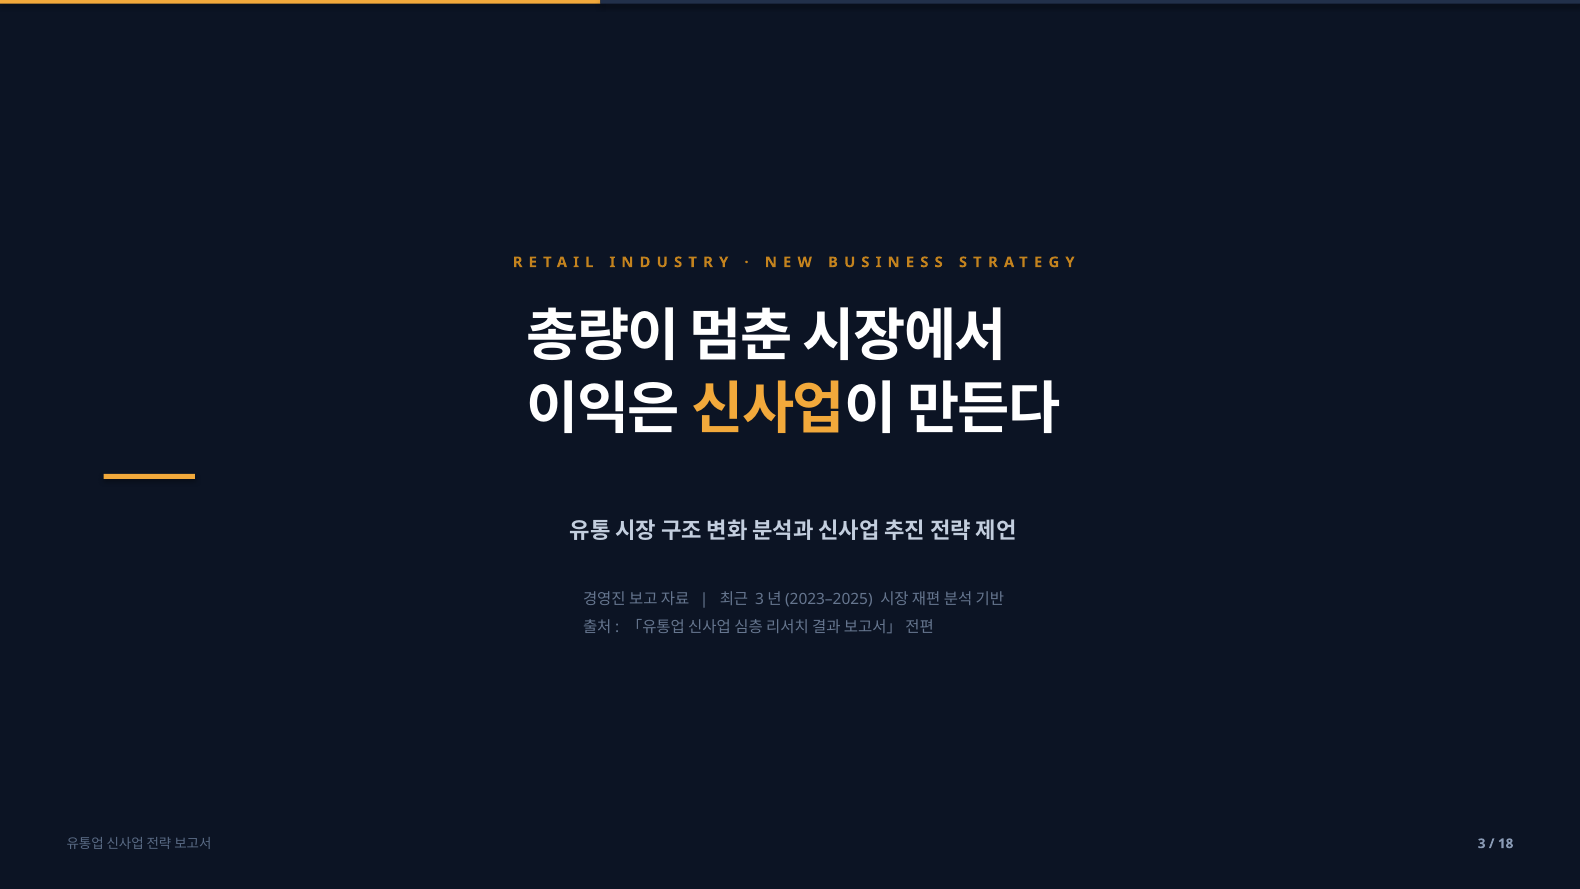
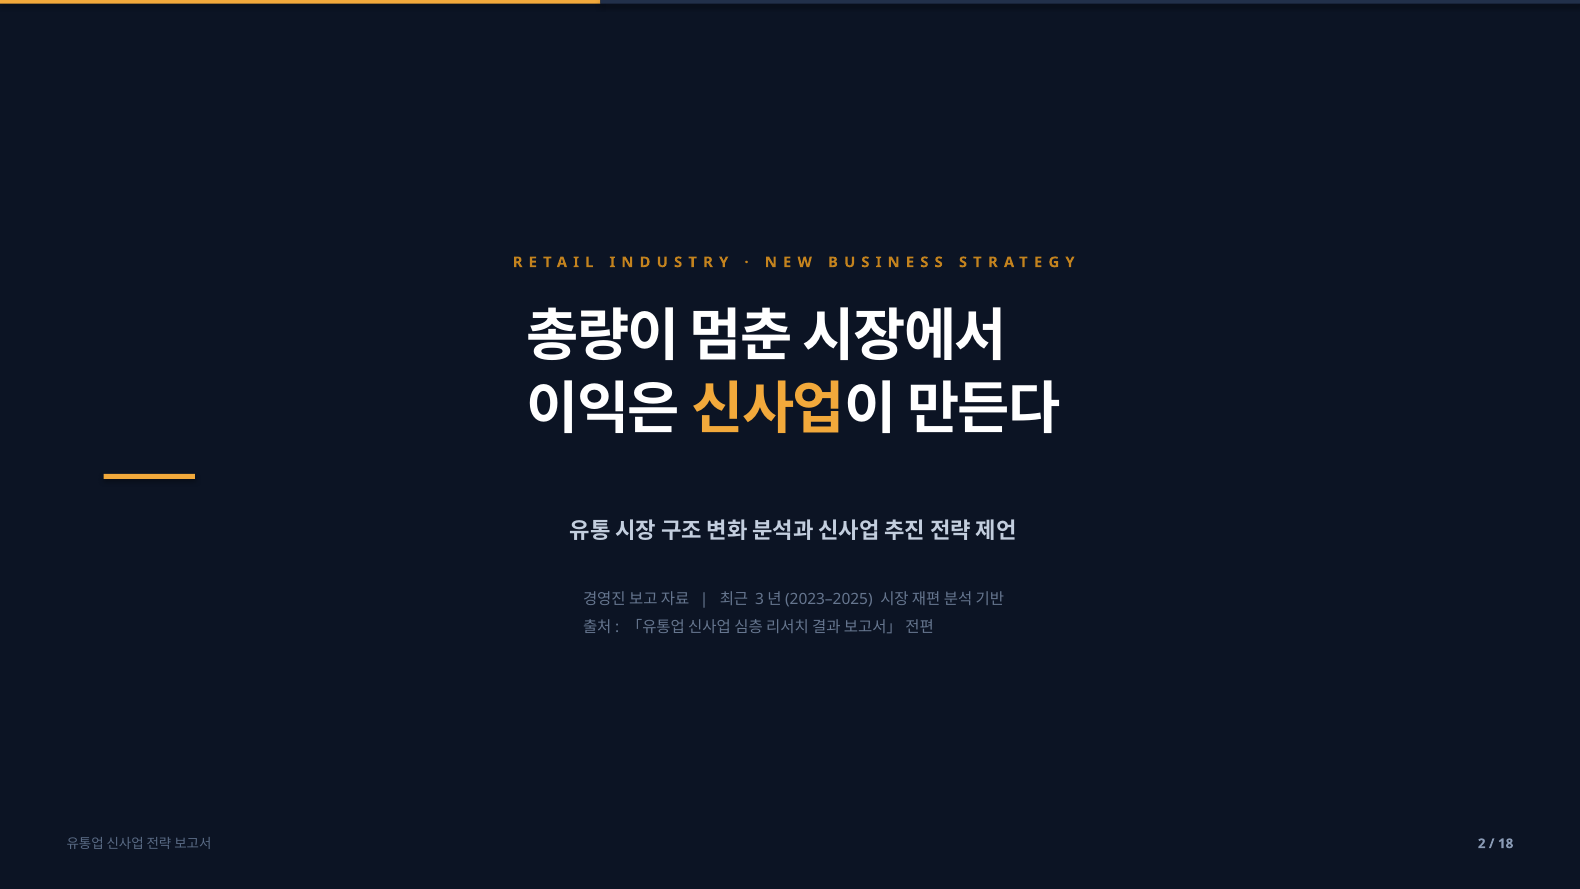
3: 3 -> 2
